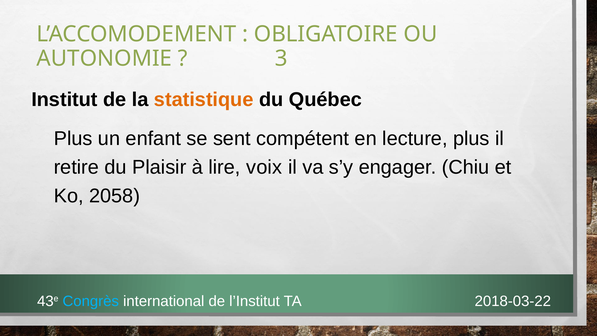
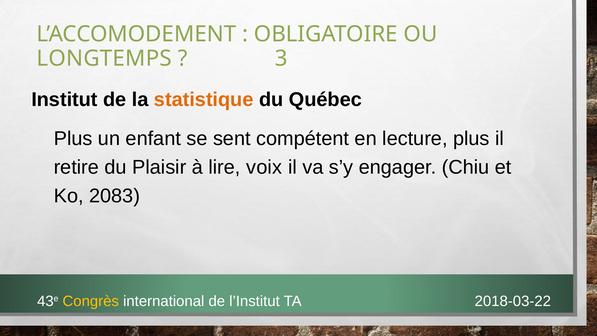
AUTONOMIE: AUTONOMIE -> LONGTEMPS
2058: 2058 -> 2083
Congrès colour: light blue -> yellow
